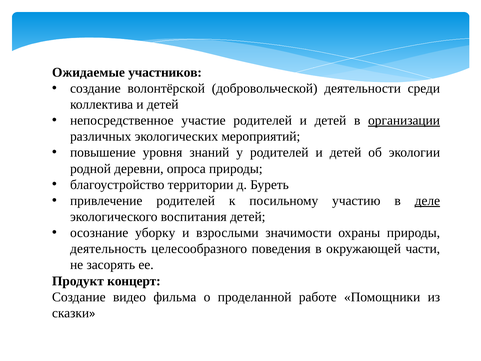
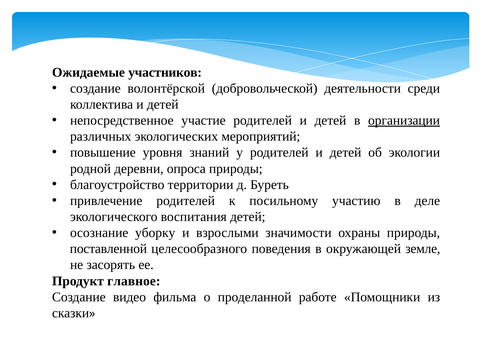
деле underline: present -> none
деятельность: деятельность -> поставленной
части: части -> земле
концерт: концерт -> главное
